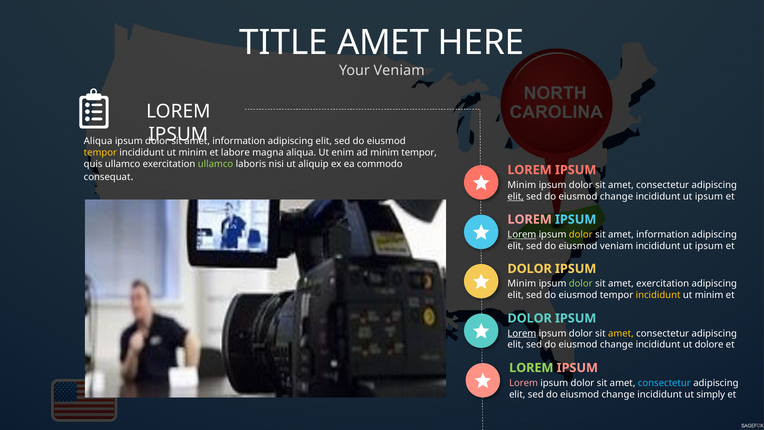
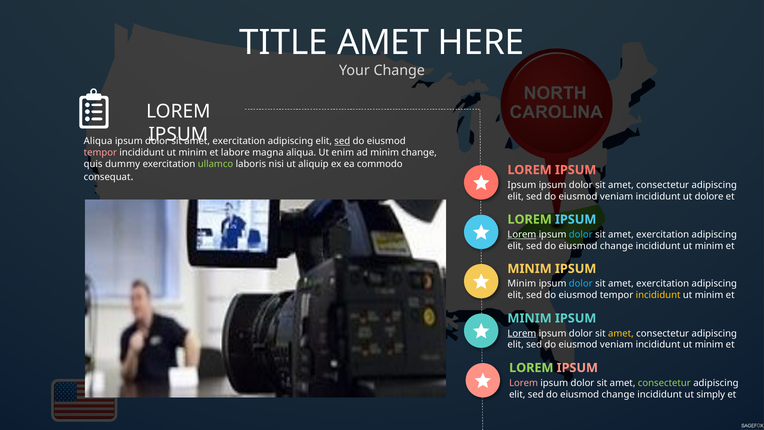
Your Veniam: Veniam -> Change
information at (239, 141): information -> exercitation
sed at (342, 141) underline: none -> present
tempor at (100, 152) colour: yellow -> pink
minim tempor: tempor -> change
quis ullamco: ullamco -> dummy
Minim at (522, 185): Minim -> Ipsum
elit at (516, 196) underline: present -> none
change at (617, 196): change -> veniam
ipsum at (709, 196): ipsum -> dolore
LOREM at (530, 219) colour: pink -> light green
dolor at (581, 234) colour: yellow -> light blue
information at (663, 234): information -> exercitation
veniam at (617, 246): veniam -> change
ipsum at (709, 246): ipsum -> minim
DOLOR at (530, 269): DOLOR -> MINIM
dolor at (581, 284) colour: light green -> light blue
DOLOR at (530, 318): DOLOR -> MINIM
change at (617, 345): change -> veniam
dolore at (709, 345): dolore -> minim
consectetur at (664, 383) colour: light blue -> light green
